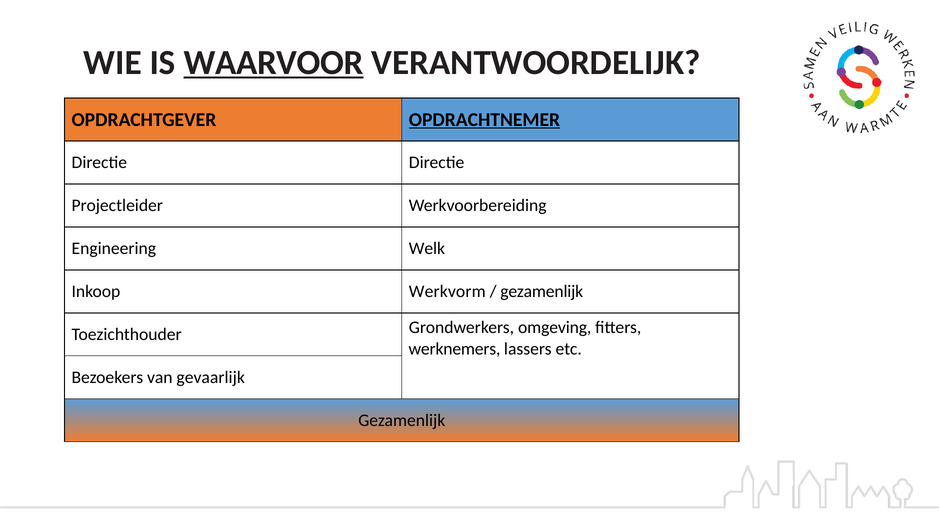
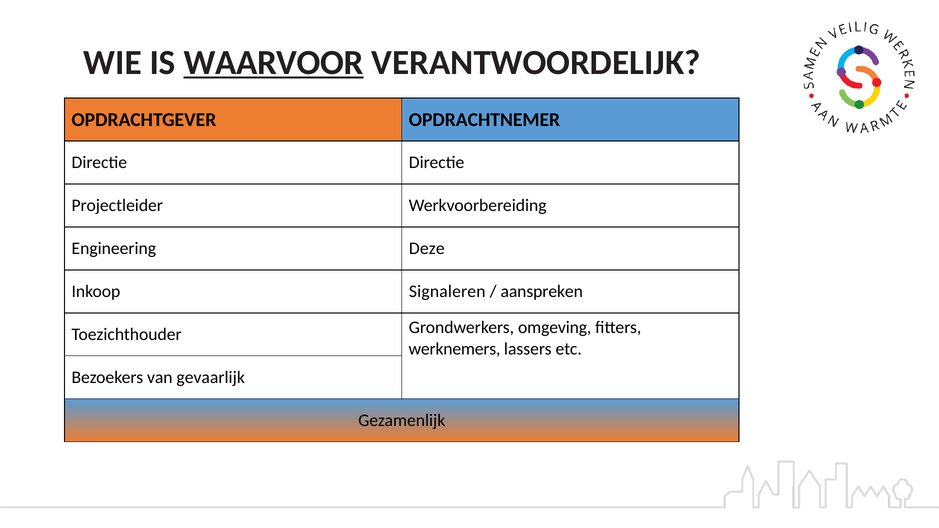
OPDRACHTNEMER underline: present -> none
Welk: Welk -> Deze
Werkvorm: Werkvorm -> Signaleren
gezamenlijk at (542, 292): gezamenlijk -> aanspreken
